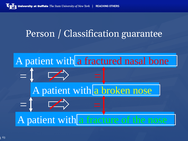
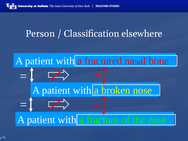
guarantee: guarantee -> elsewhere
